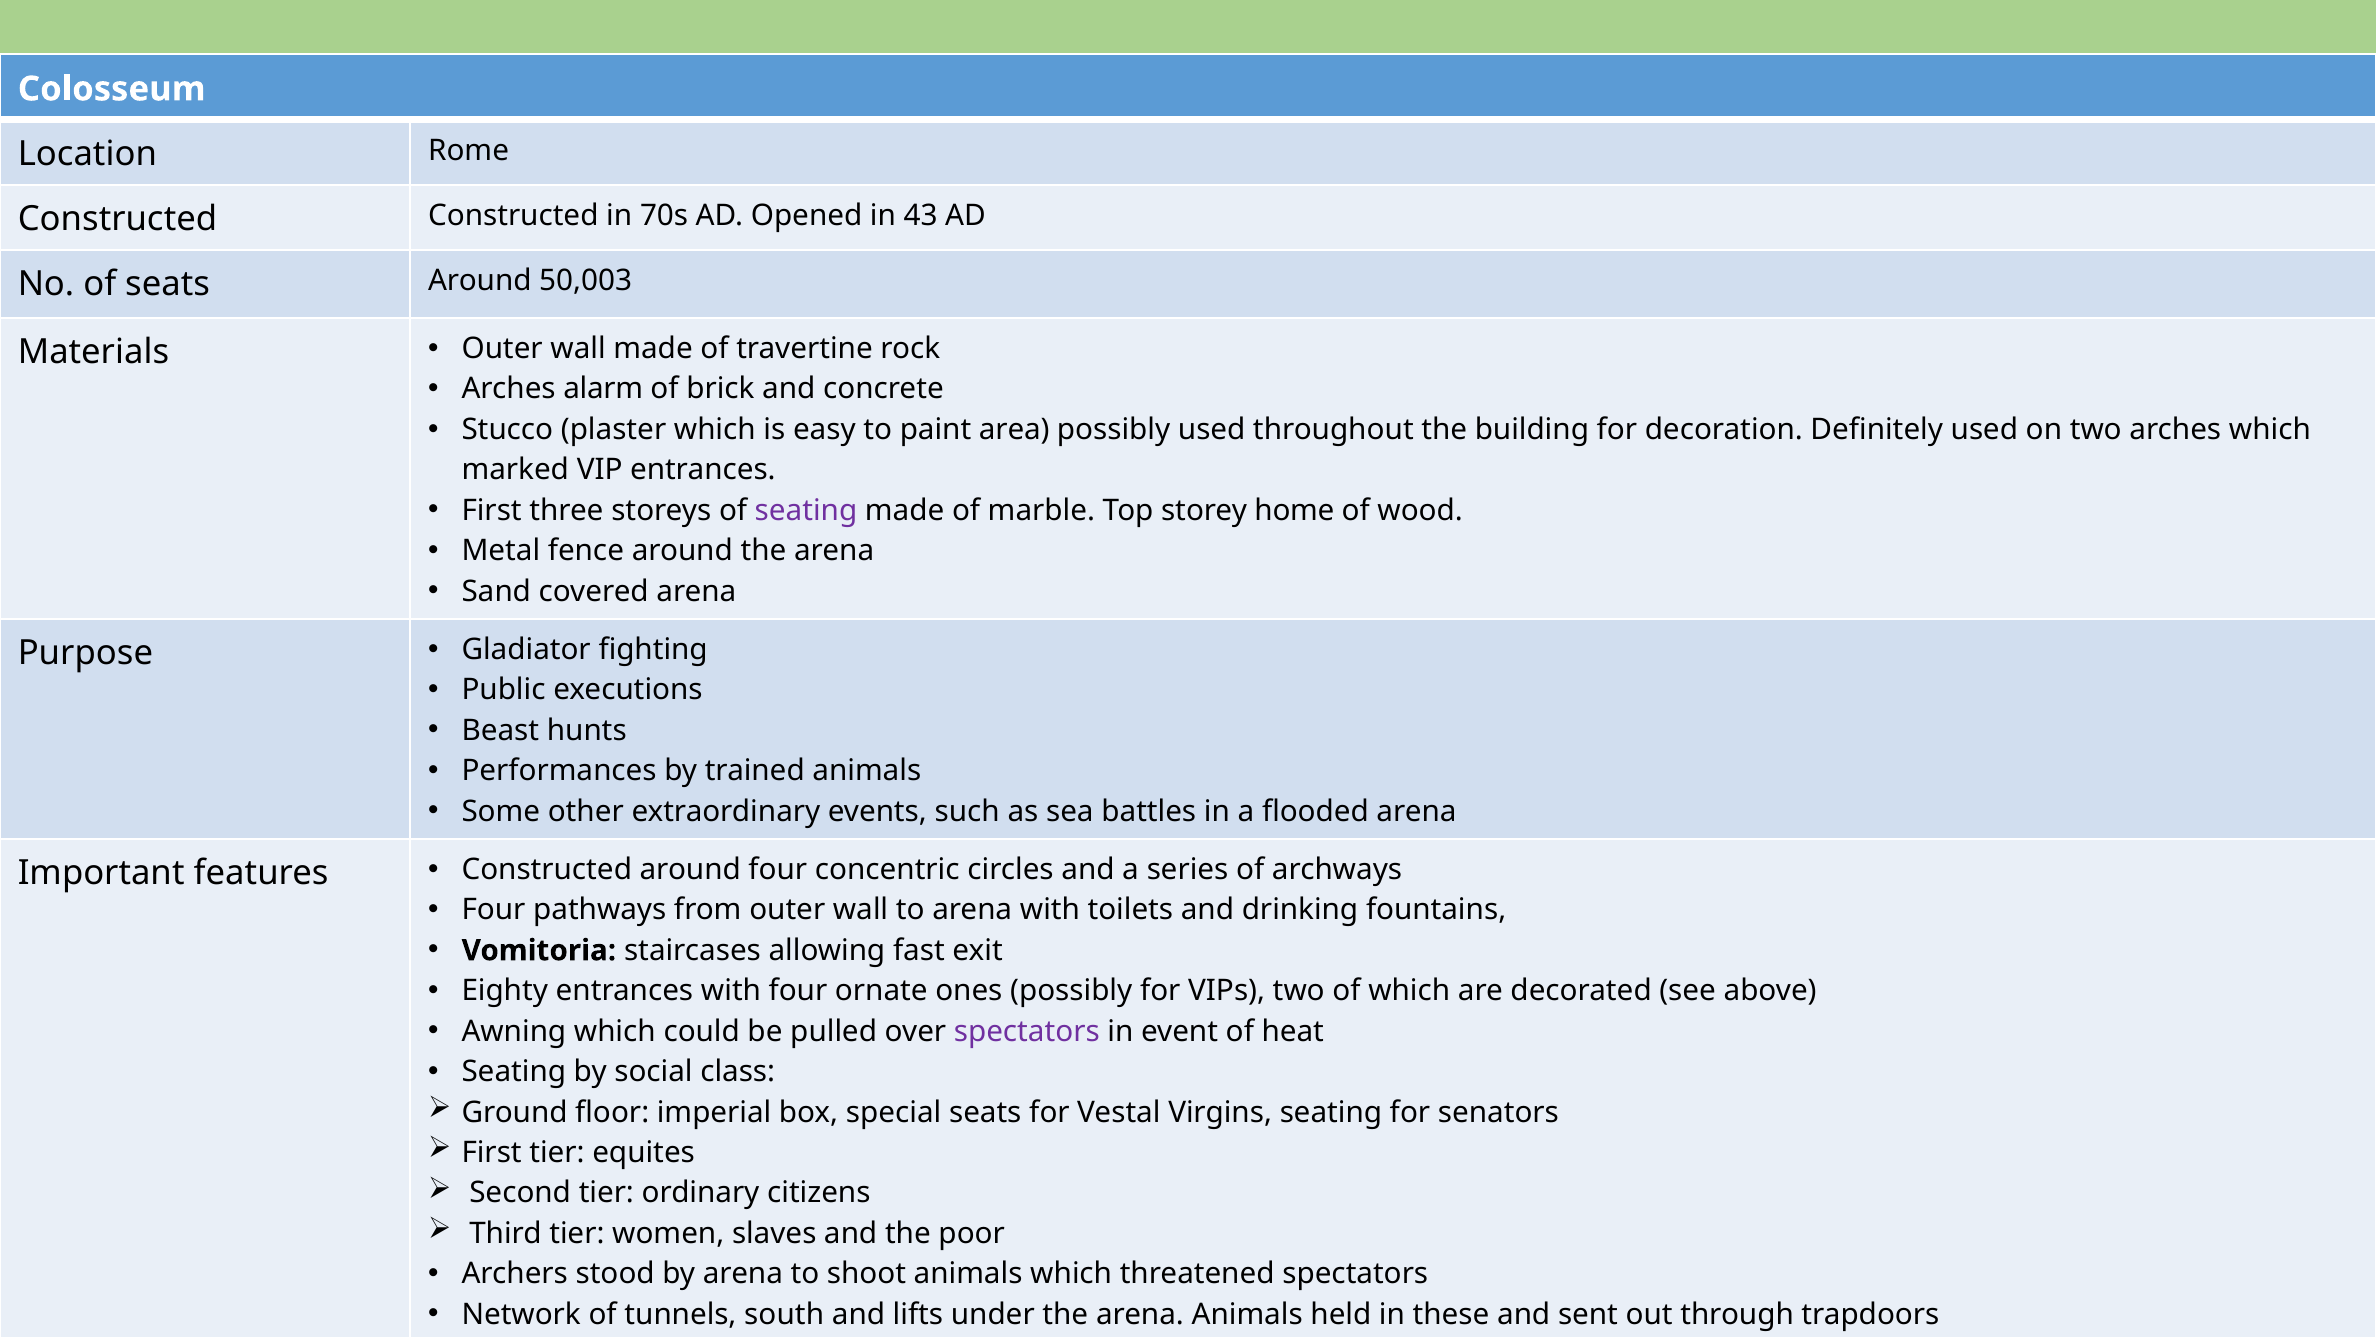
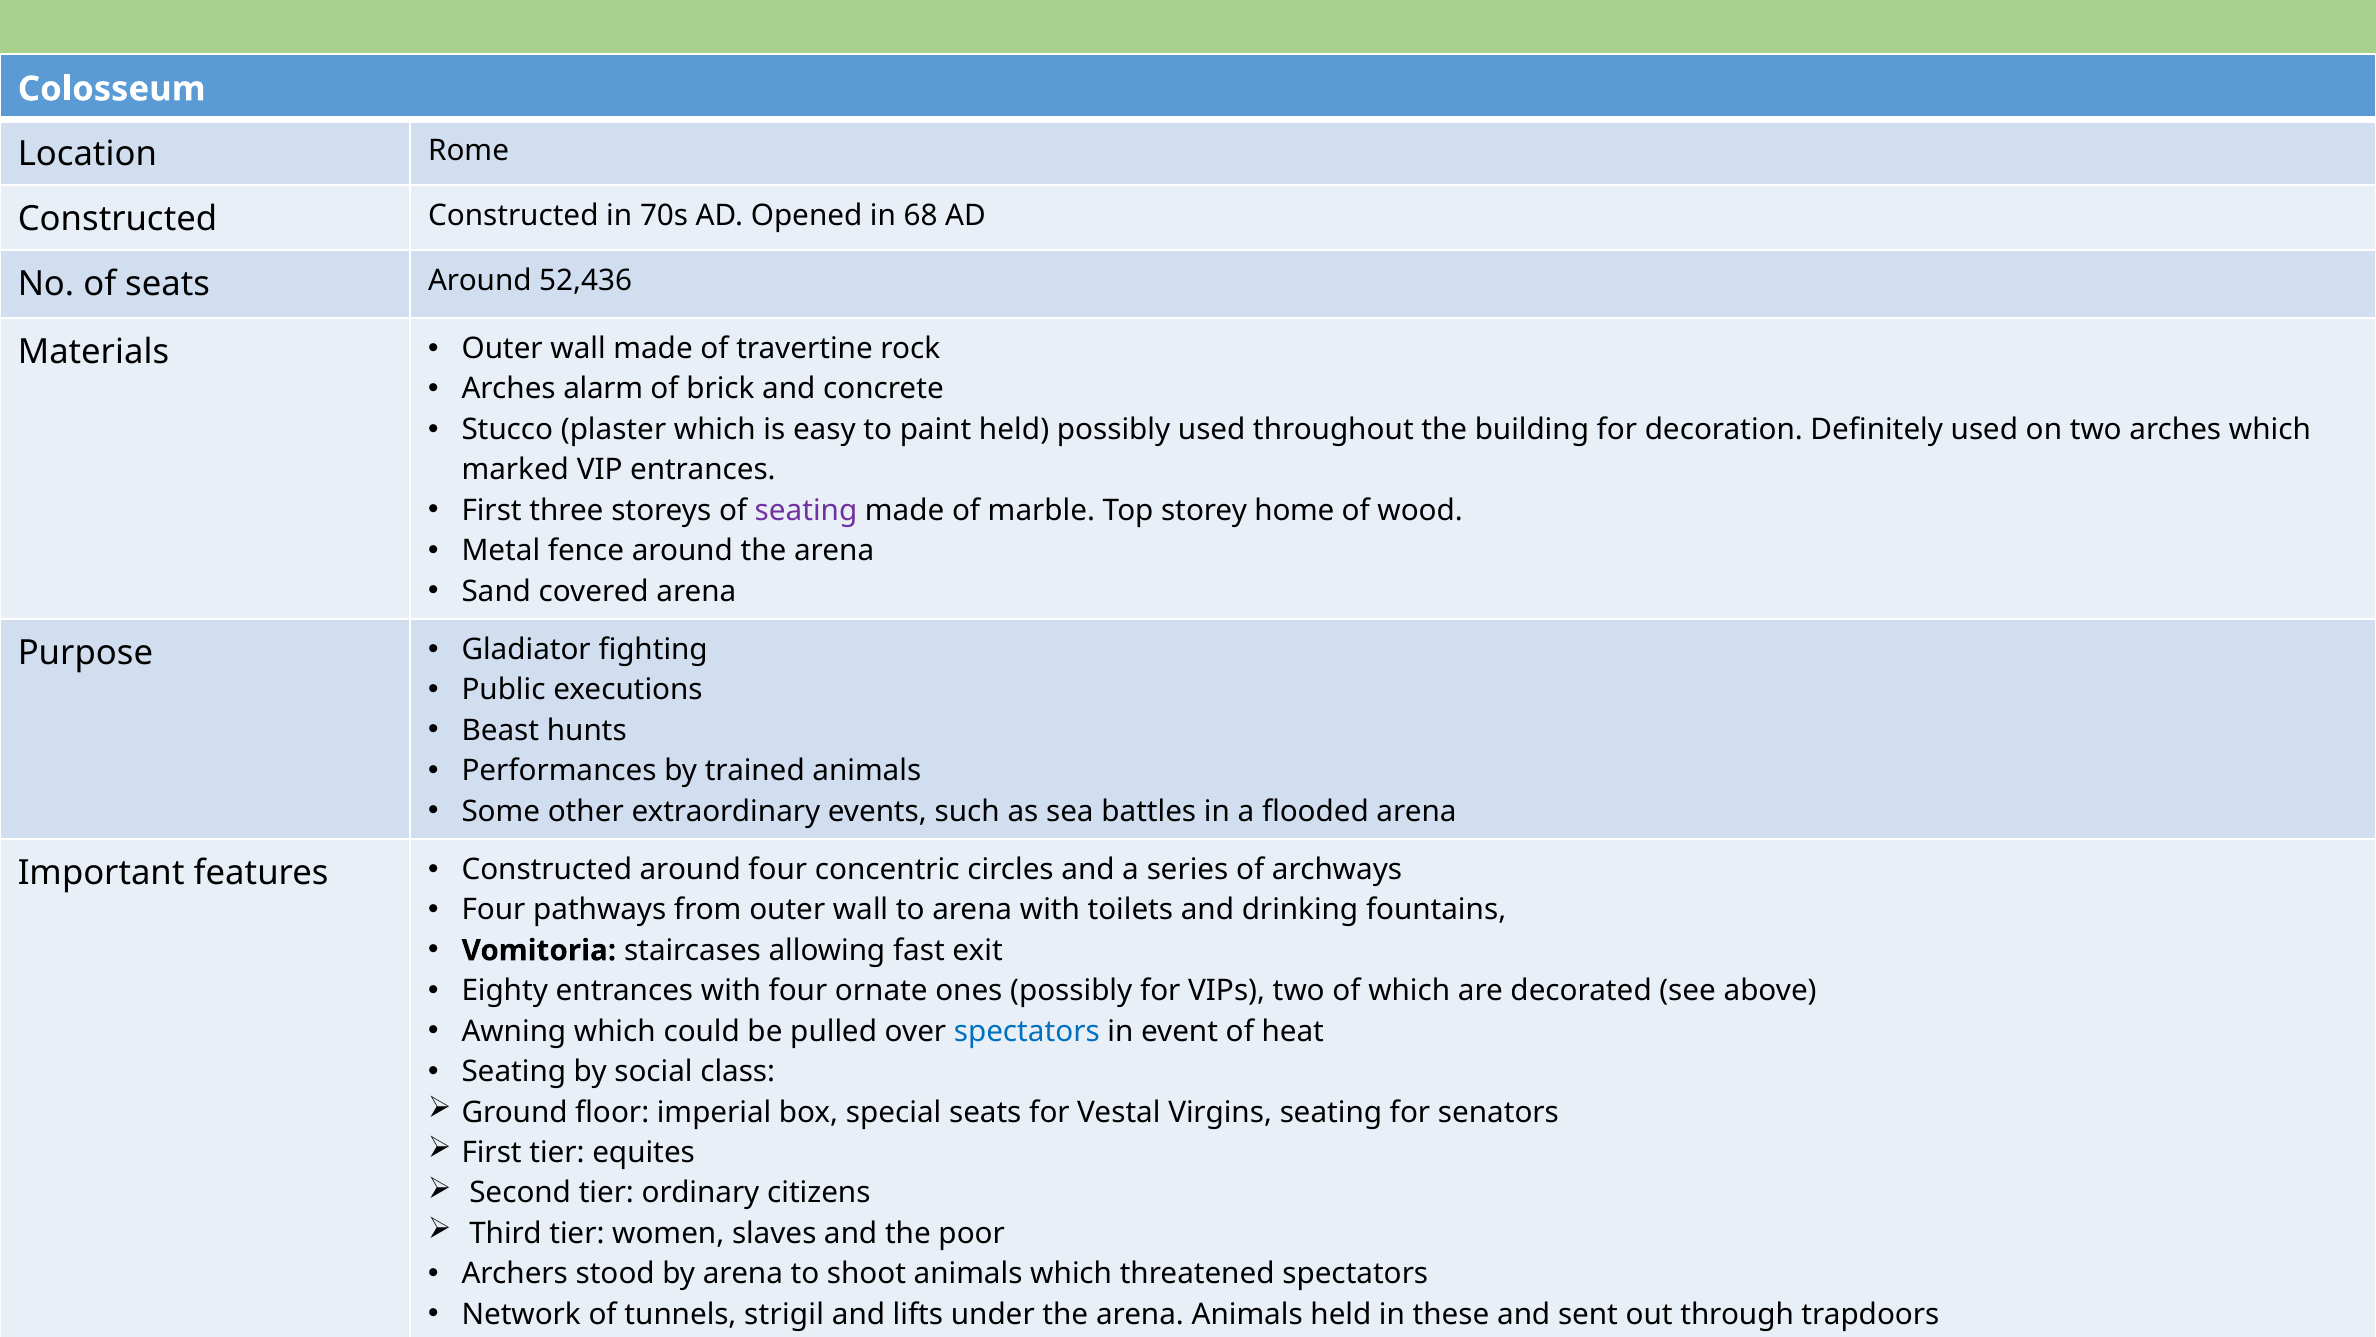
43: 43 -> 68
50,003: 50,003 -> 52,436
paint area: area -> held
spectators at (1027, 1031) colour: purple -> blue
south: south -> strigil
